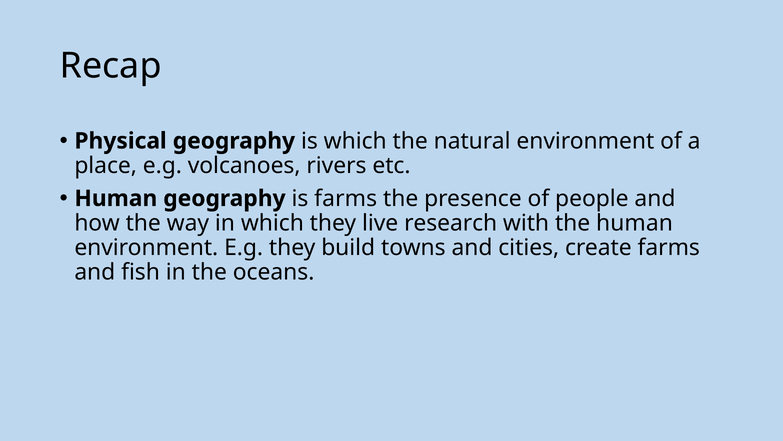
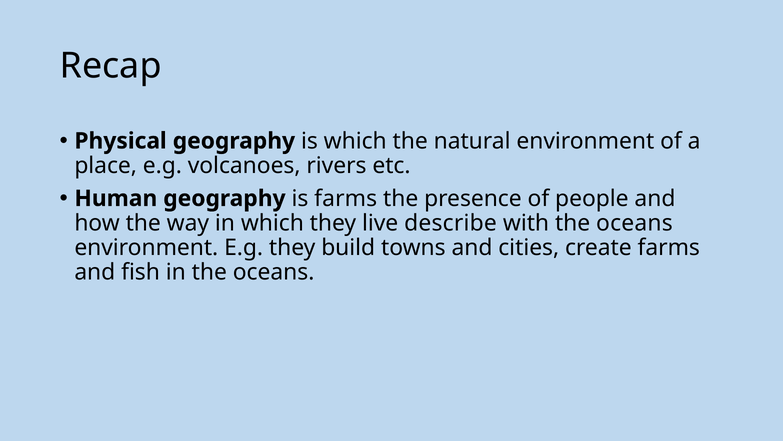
research: research -> describe
with the human: human -> oceans
